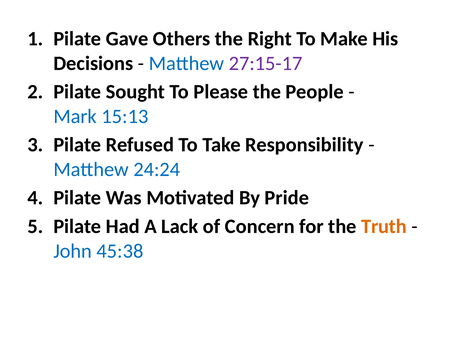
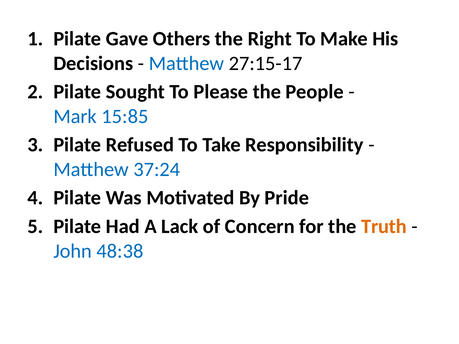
27:15-17 colour: purple -> black
15:13: 15:13 -> 15:85
24:24: 24:24 -> 37:24
45:38: 45:38 -> 48:38
